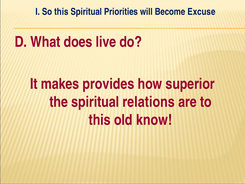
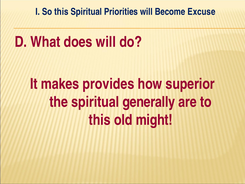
does live: live -> will
relations: relations -> generally
know: know -> might
